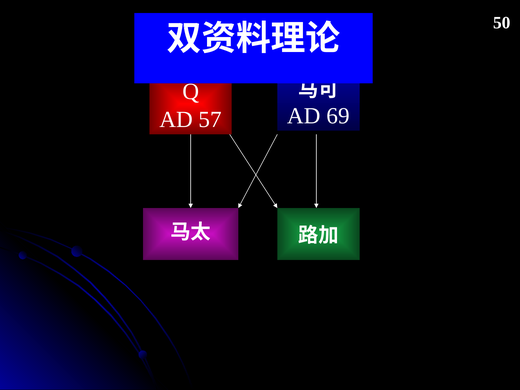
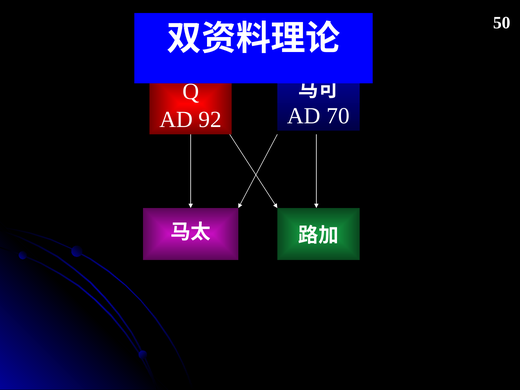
69: 69 -> 70
57: 57 -> 92
